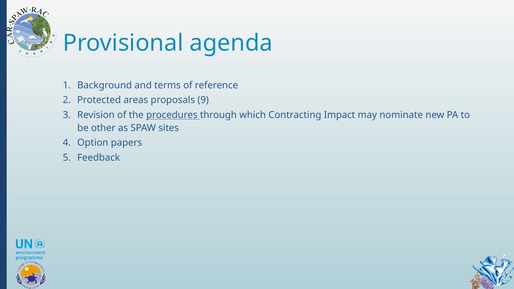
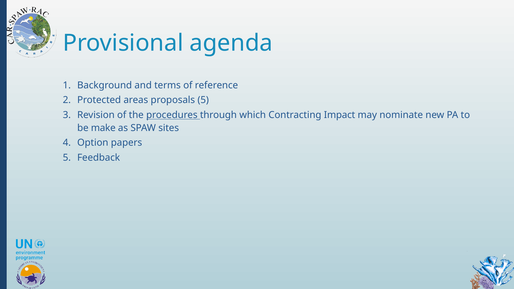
proposals 9: 9 -> 5
other: other -> make
